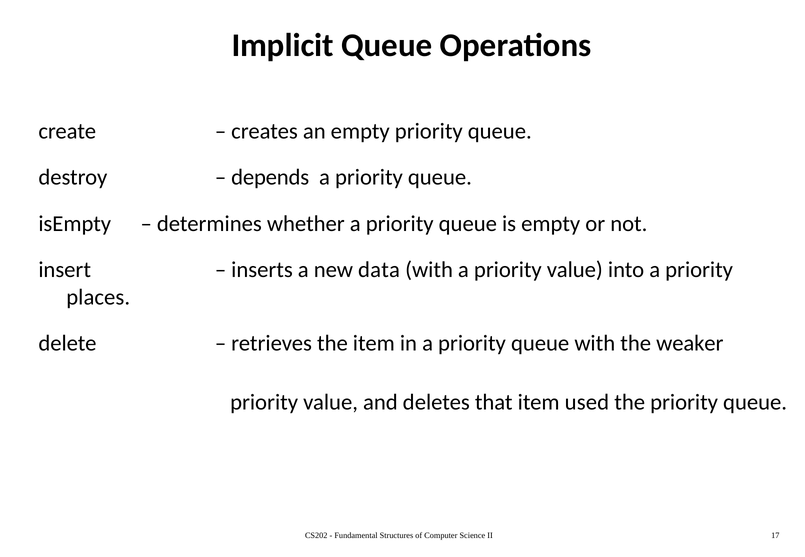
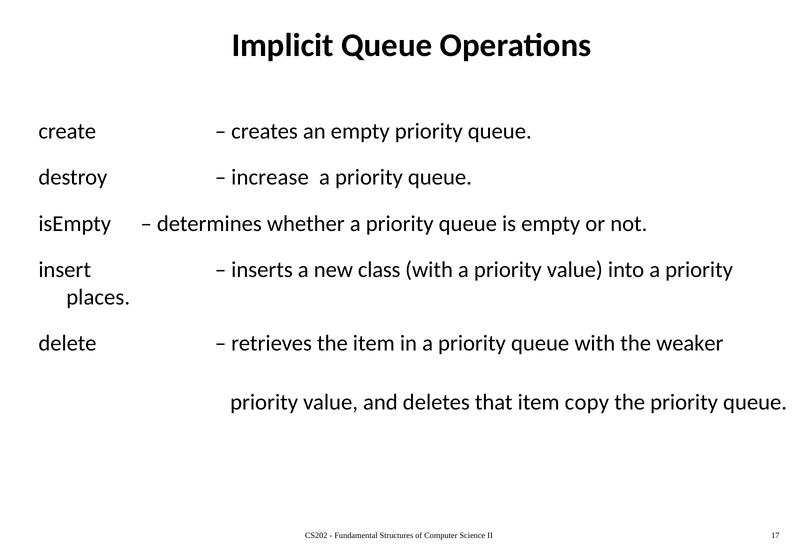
depends: depends -> increase
data: data -> class
used: used -> copy
